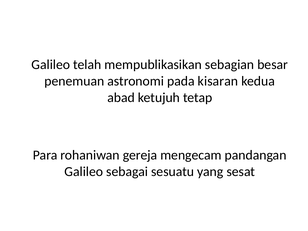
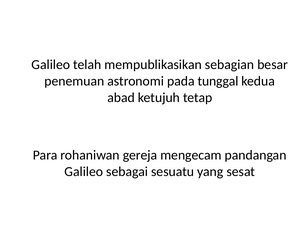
kisaran: kisaran -> tunggal
